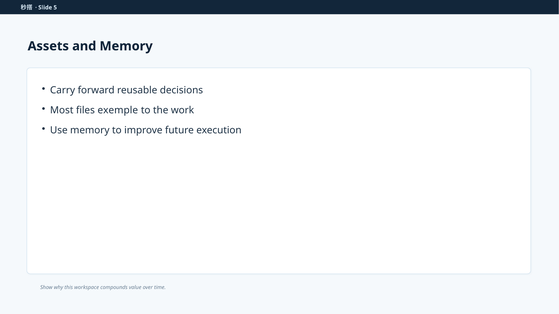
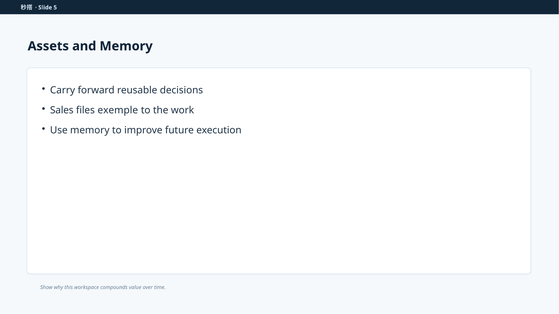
Most: Most -> Sales
